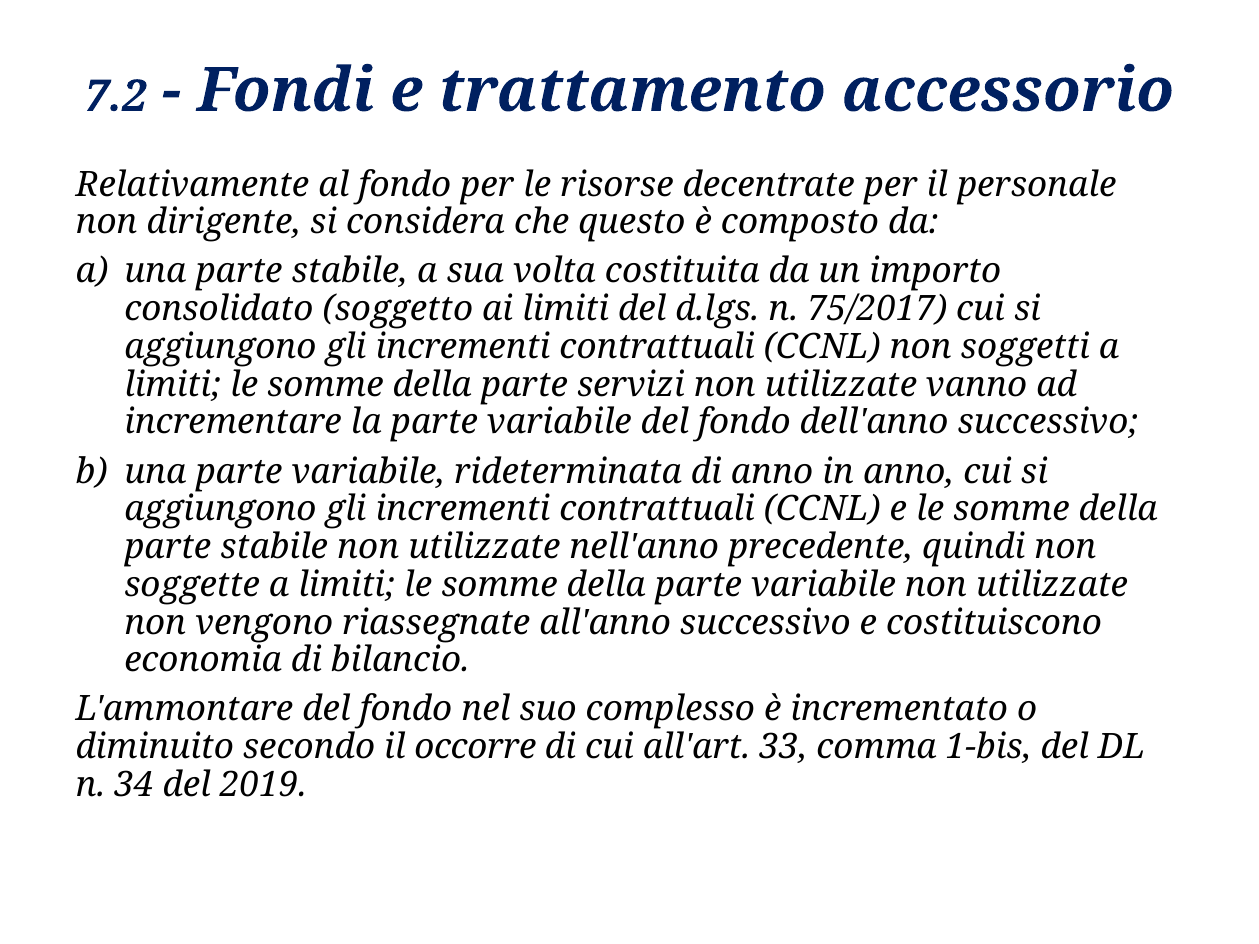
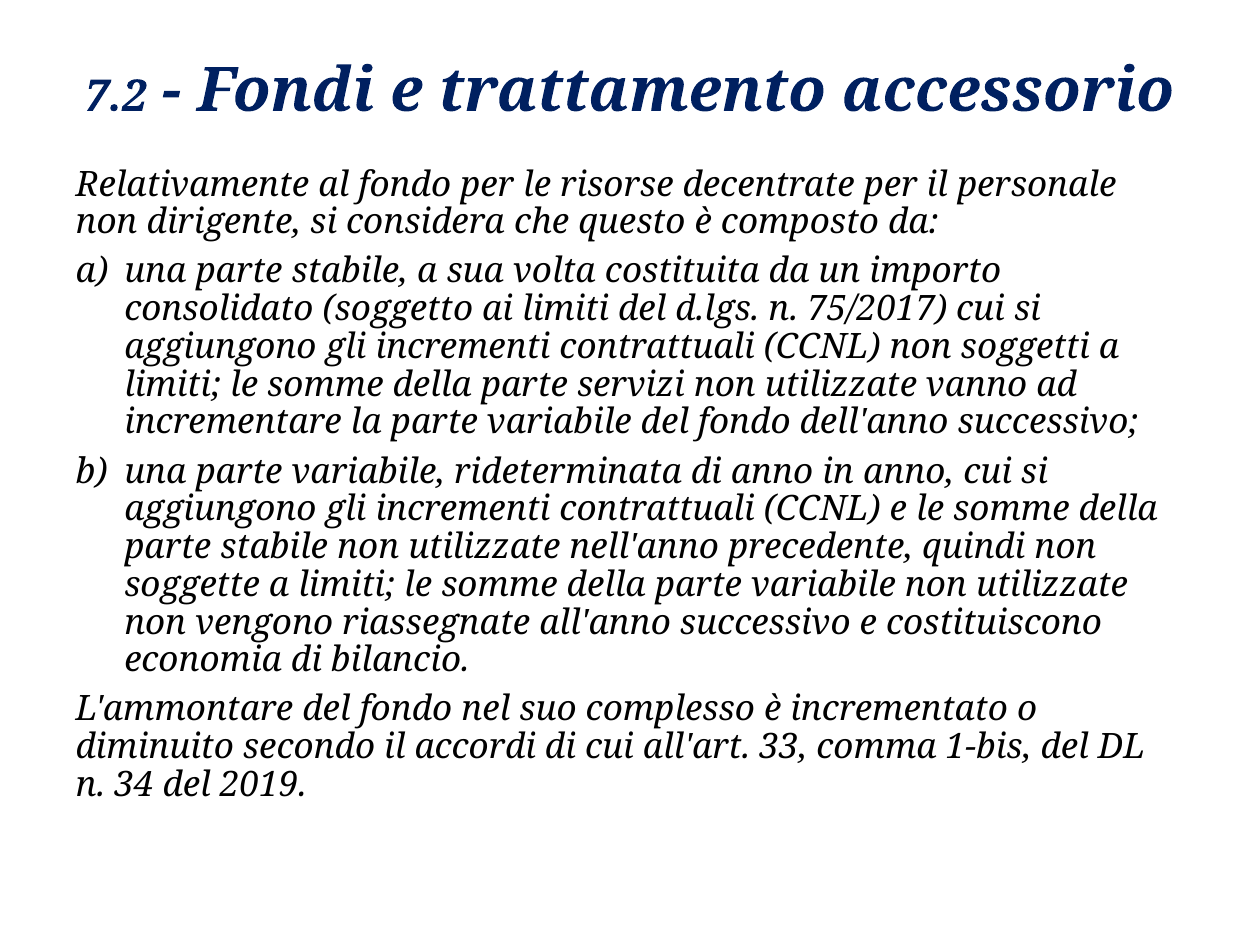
occorre: occorre -> accordi
